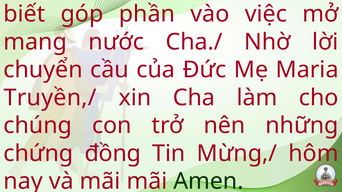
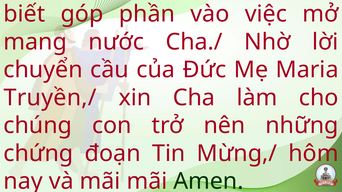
đồng: đồng -> đoạn
